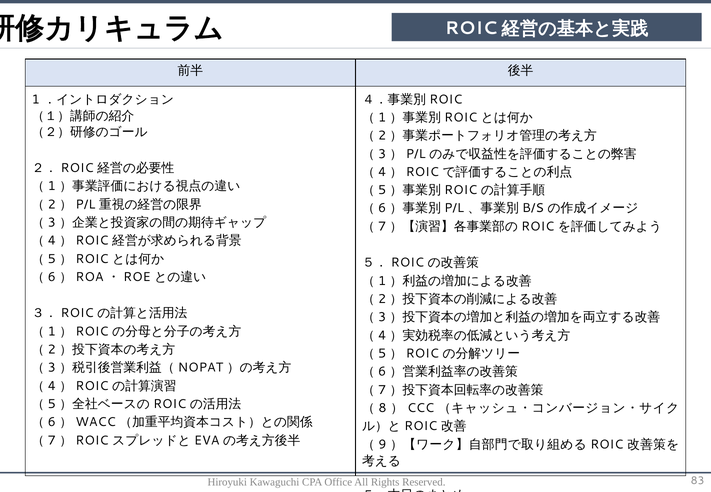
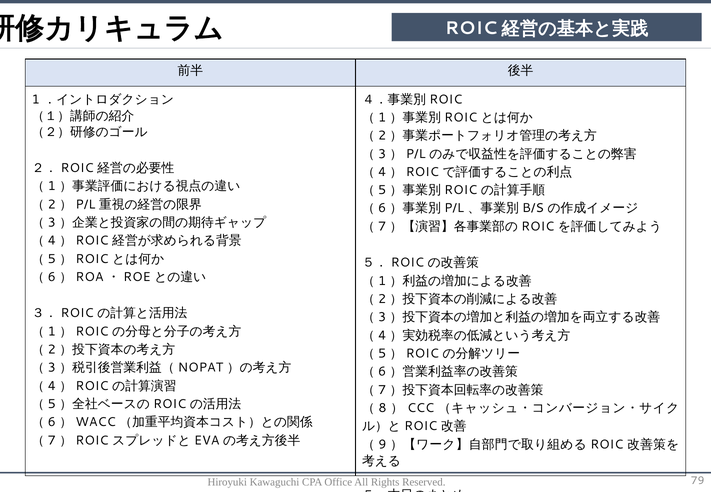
83: 83 -> 79
